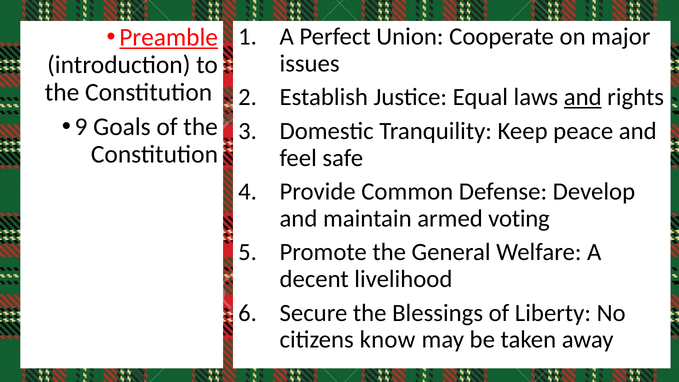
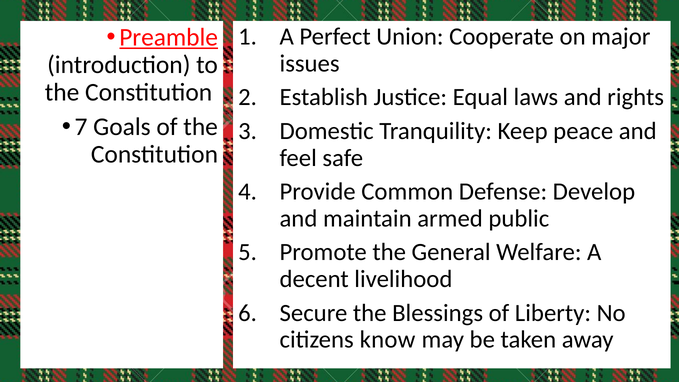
and at (583, 97) underline: present -> none
9: 9 -> 7
voting: voting -> public
